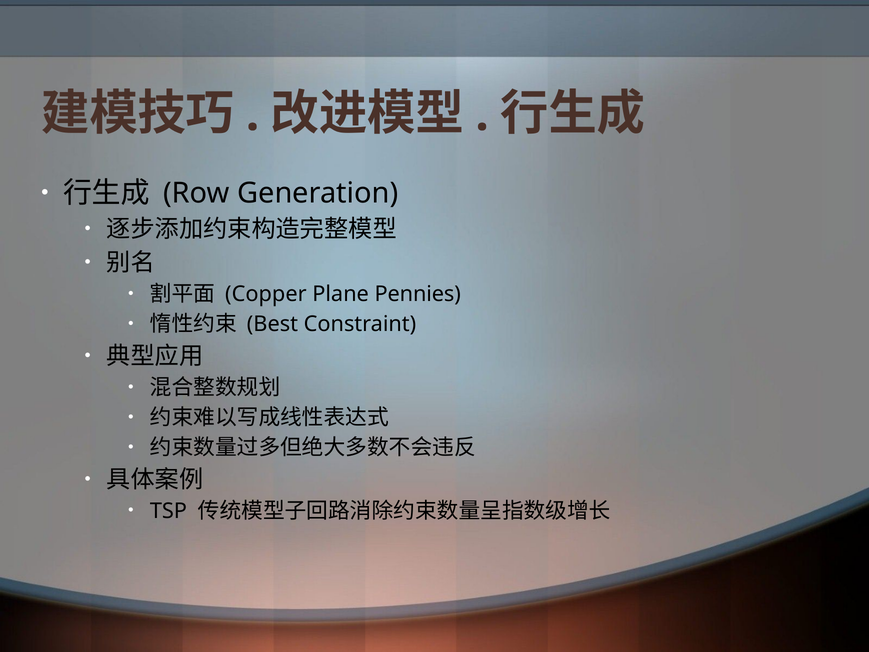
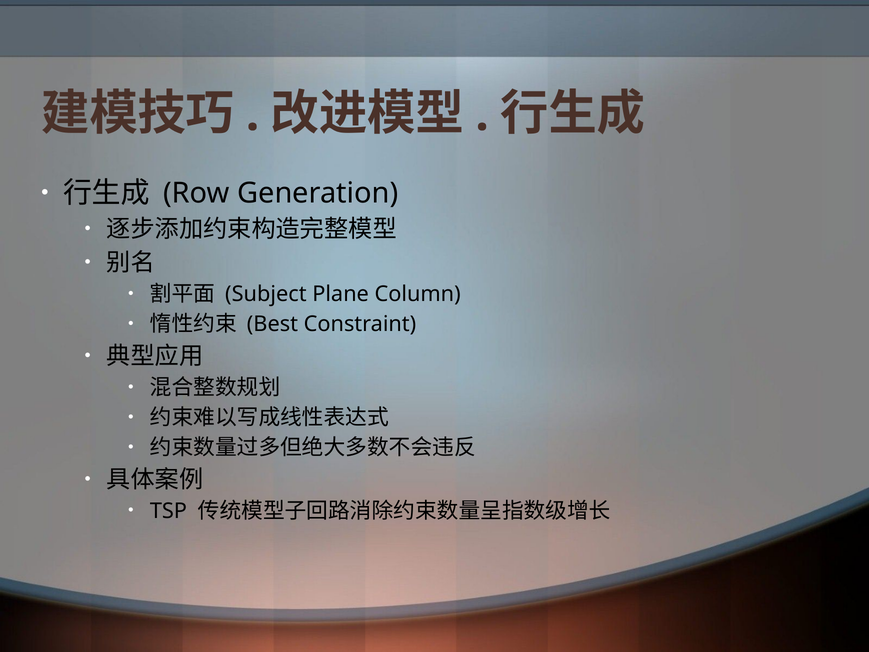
Copper: Copper -> Subject
Pennies: Pennies -> Column
